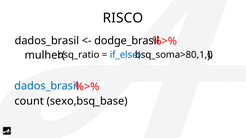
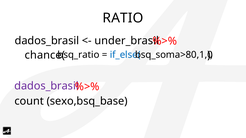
RISCO: RISCO -> RATIO
dodge_brasil: dodge_brasil -> under_brasil
mulher(: mulher( -> chance(
dados_brasil at (46, 86) colour: blue -> purple
